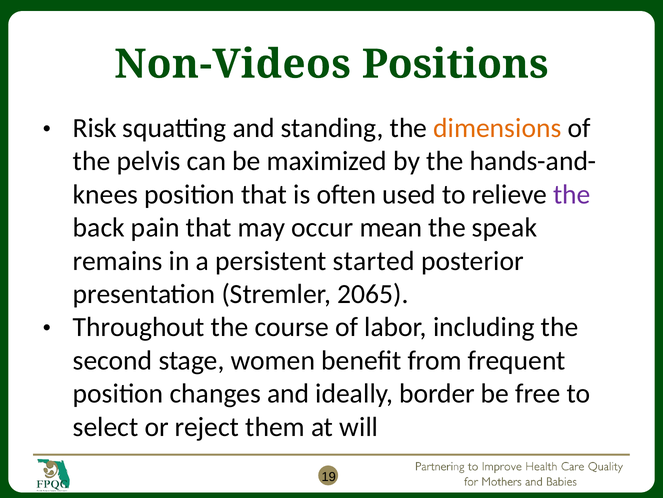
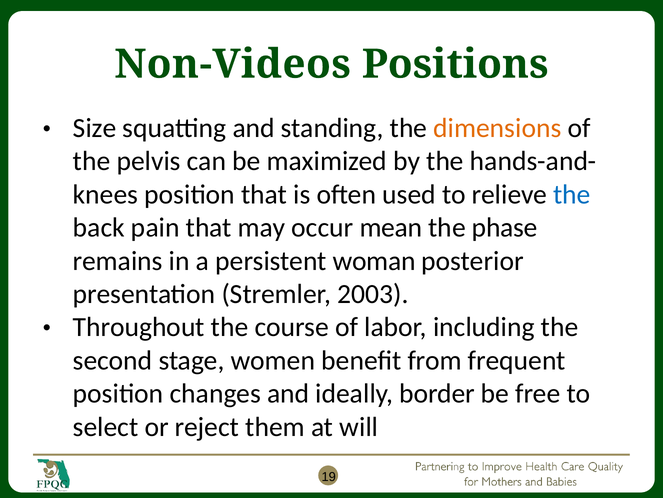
Risk: Risk -> Size
the at (572, 194) colour: purple -> blue
speak: speak -> phase
started: started -> woman
2065: 2065 -> 2003
